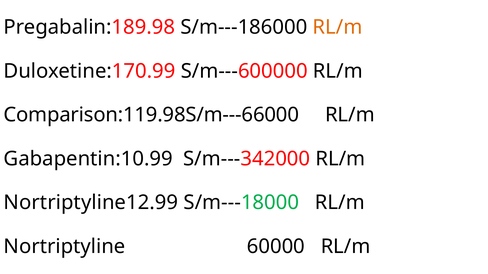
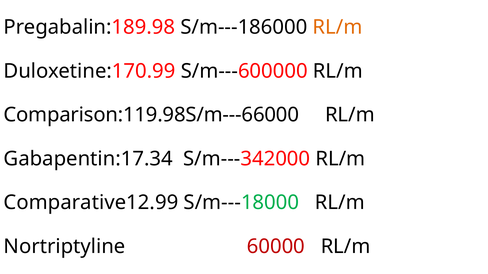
Gabapentin:10.99: Gabapentin:10.99 -> Gabapentin:17.34
Nortriptyline12.99: Nortriptyline12.99 -> Comparative12.99
60000 colour: black -> red
